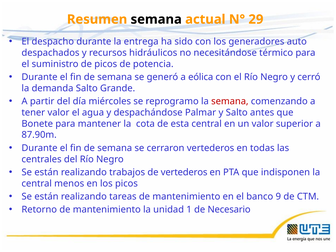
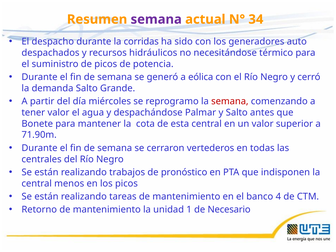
semana at (156, 19) colour: black -> purple
29: 29 -> 34
entrega: entrega -> corridas
87.90m: 87.90m -> 71.90m
de vertederos: vertederos -> pronóstico
9: 9 -> 4
